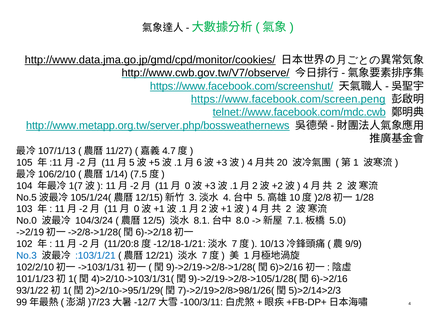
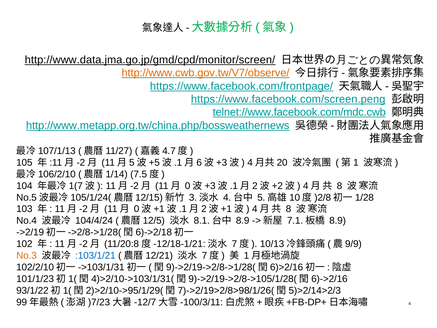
http://www.data.jma.go.jp/gmd/cpd/monitor/cookies/: http://www.data.jma.go.jp/gmd/cpd/monitor/cookies/ -> http://www.data.jma.go.jp/gmd/cpd/monitor/screen/
http://www.cwb.gov.tw/V7/observe/ colour: black -> orange
https://www.facebook.com/screenshut/: https://www.facebook.com/screenshut/ -> https://www.facebook.com/frontpage/
http://www.metapp.org.tw/server.php/bossweathernews: http://www.metapp.org.tw/server.php/bossweathernews -> http://www.metapp.org.tw/china.php/bossweathernews
2 at (339, 186): 2 -> 8
2 at (288, 209): 2 -> 8
No.0: No.0 -> No.4
104/3/24: 104/3/24 -> 104/4/24
8.0 at (243, 221): 8.0 -> 8.9
5.0 at (338, 221): 5.0 -> 8.9
No.3 colour: blue -> orange
